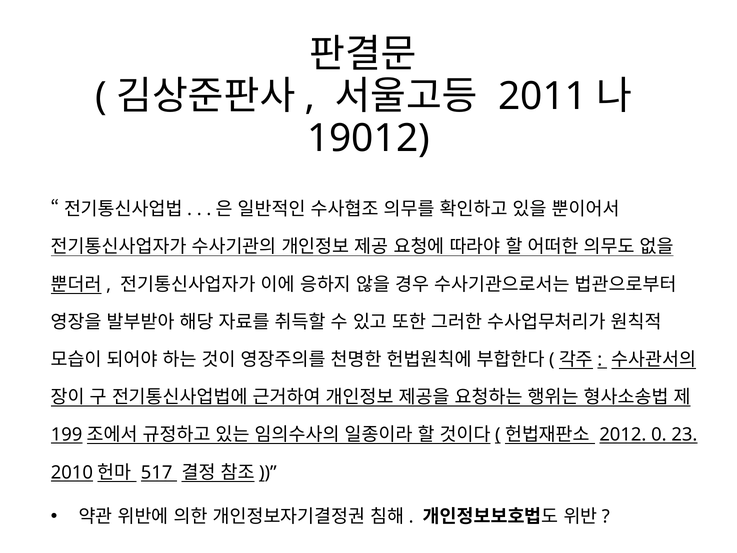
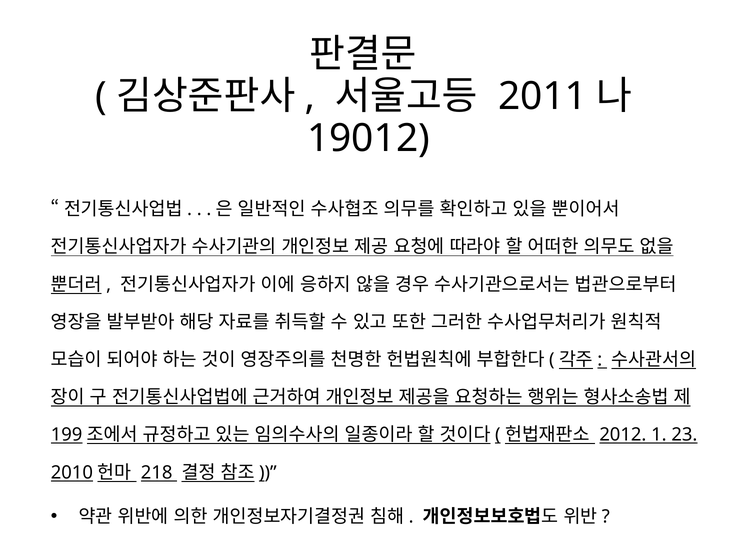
0: 0 -> 1
517: 517 -> 218
